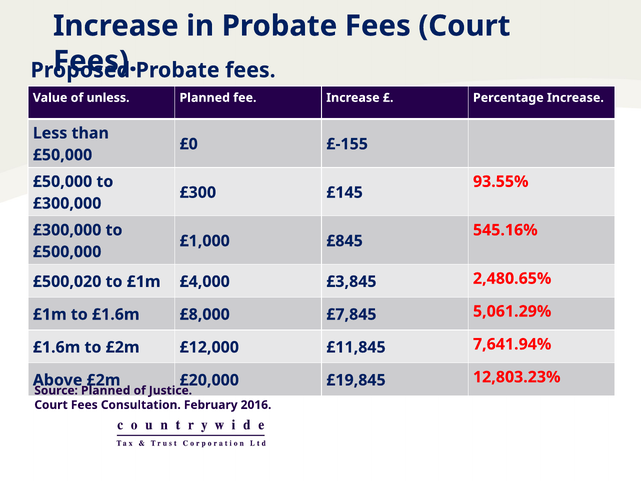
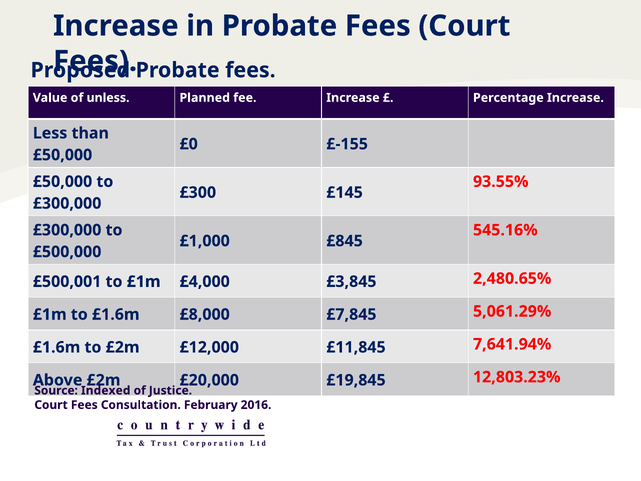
£500,020: £500,020 -> £500,001
Planned at (106, 390): Planned -> Indexed
